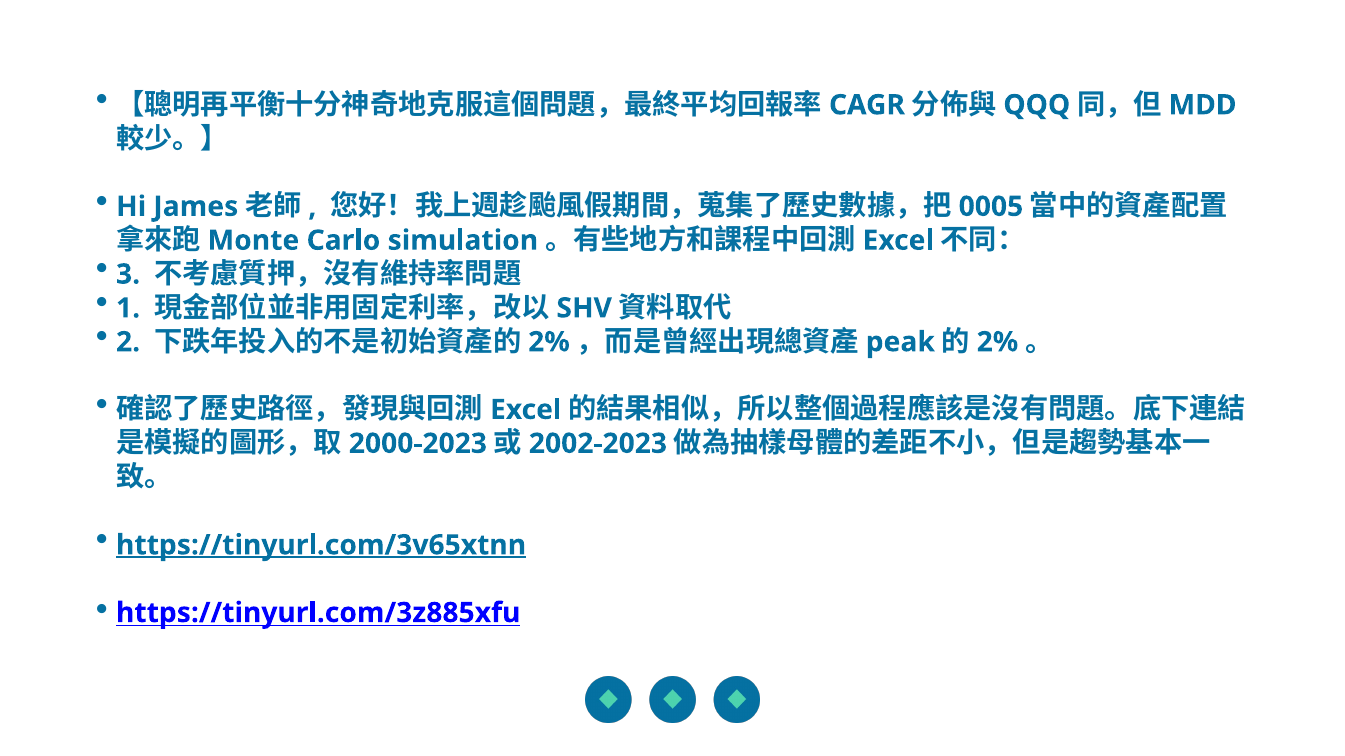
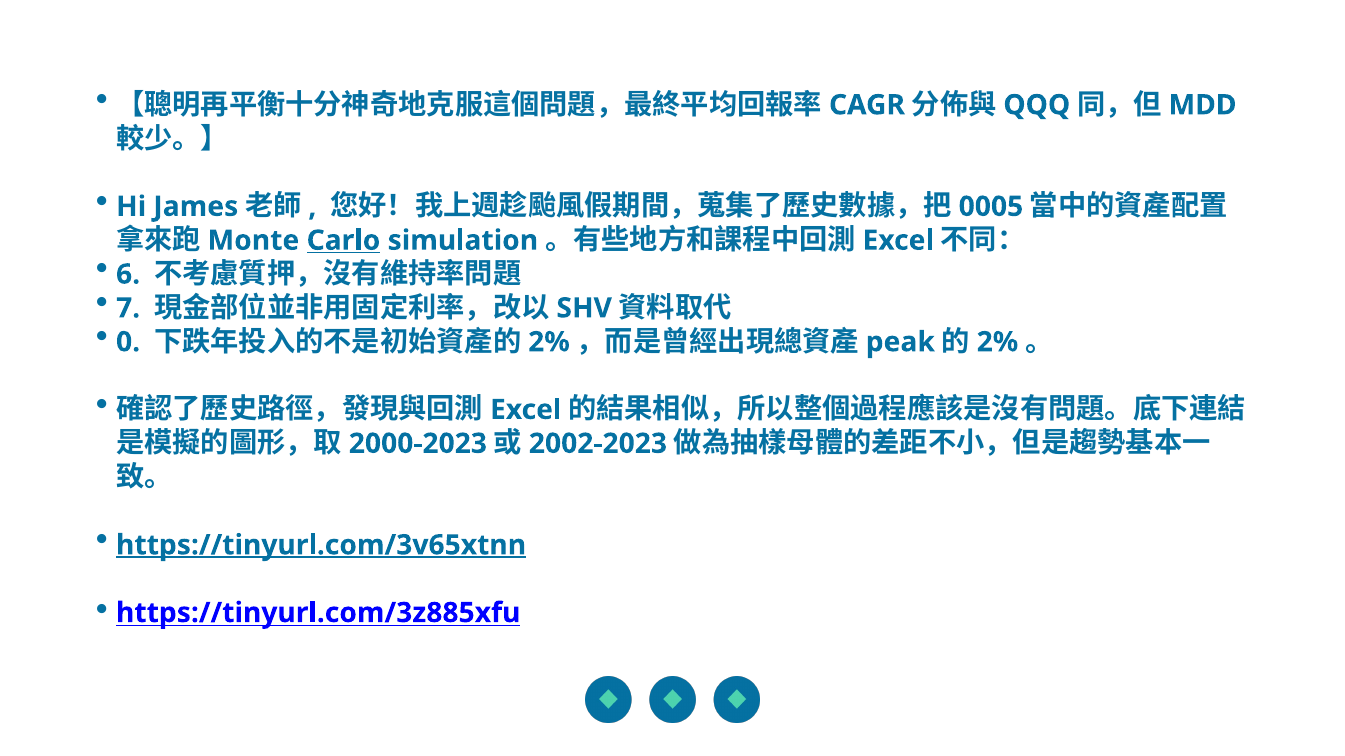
Carlo underline: none -> present
3: 3 -> 6
1: 1 -> 7
2: 2 -> 0
